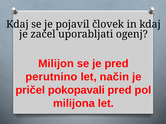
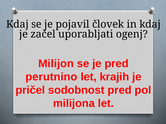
način: način -> krajih
pokopavali: pokopavali -> sodobnost
